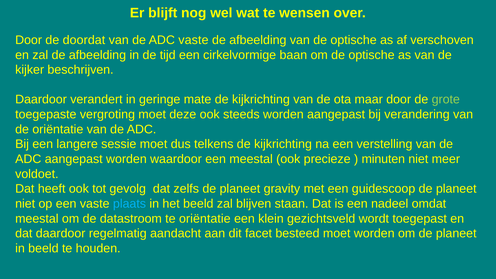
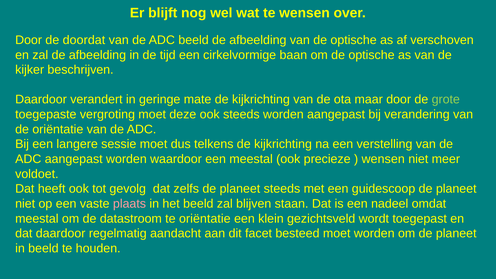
ADC vaste: vaste -> beeld
minuten at (383, 159): minuten -> wensen
planeet gravity: gravity -> steeds
plaats colour: light blue -> pink
